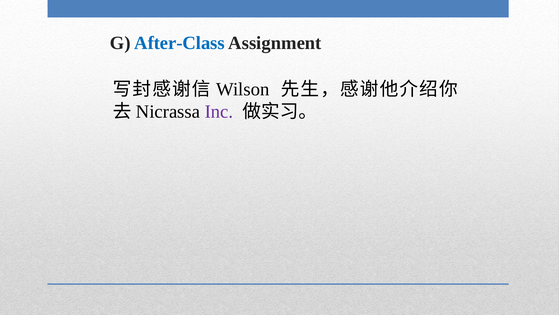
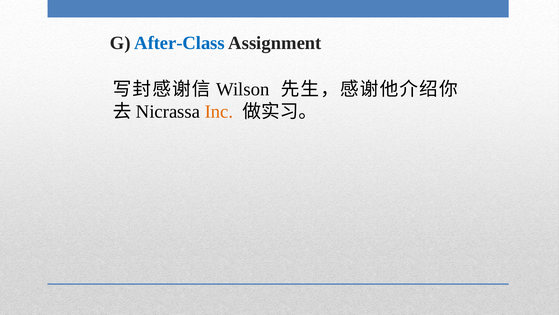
Inc colour: purple -> orange
